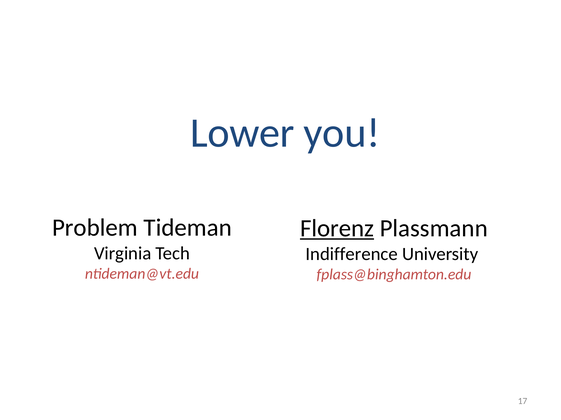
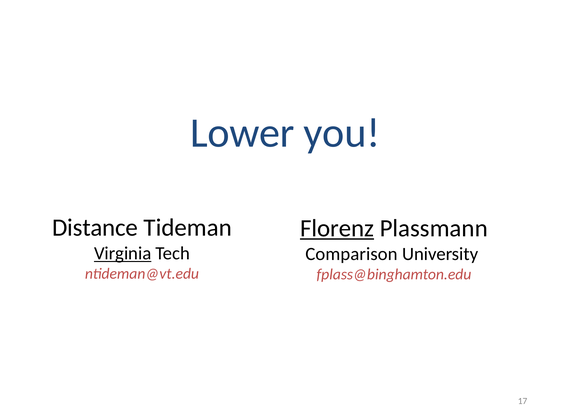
Problem: Problem -> Distance
Virginia underline: none -> present
Indifference: Indifference -> Comparison
